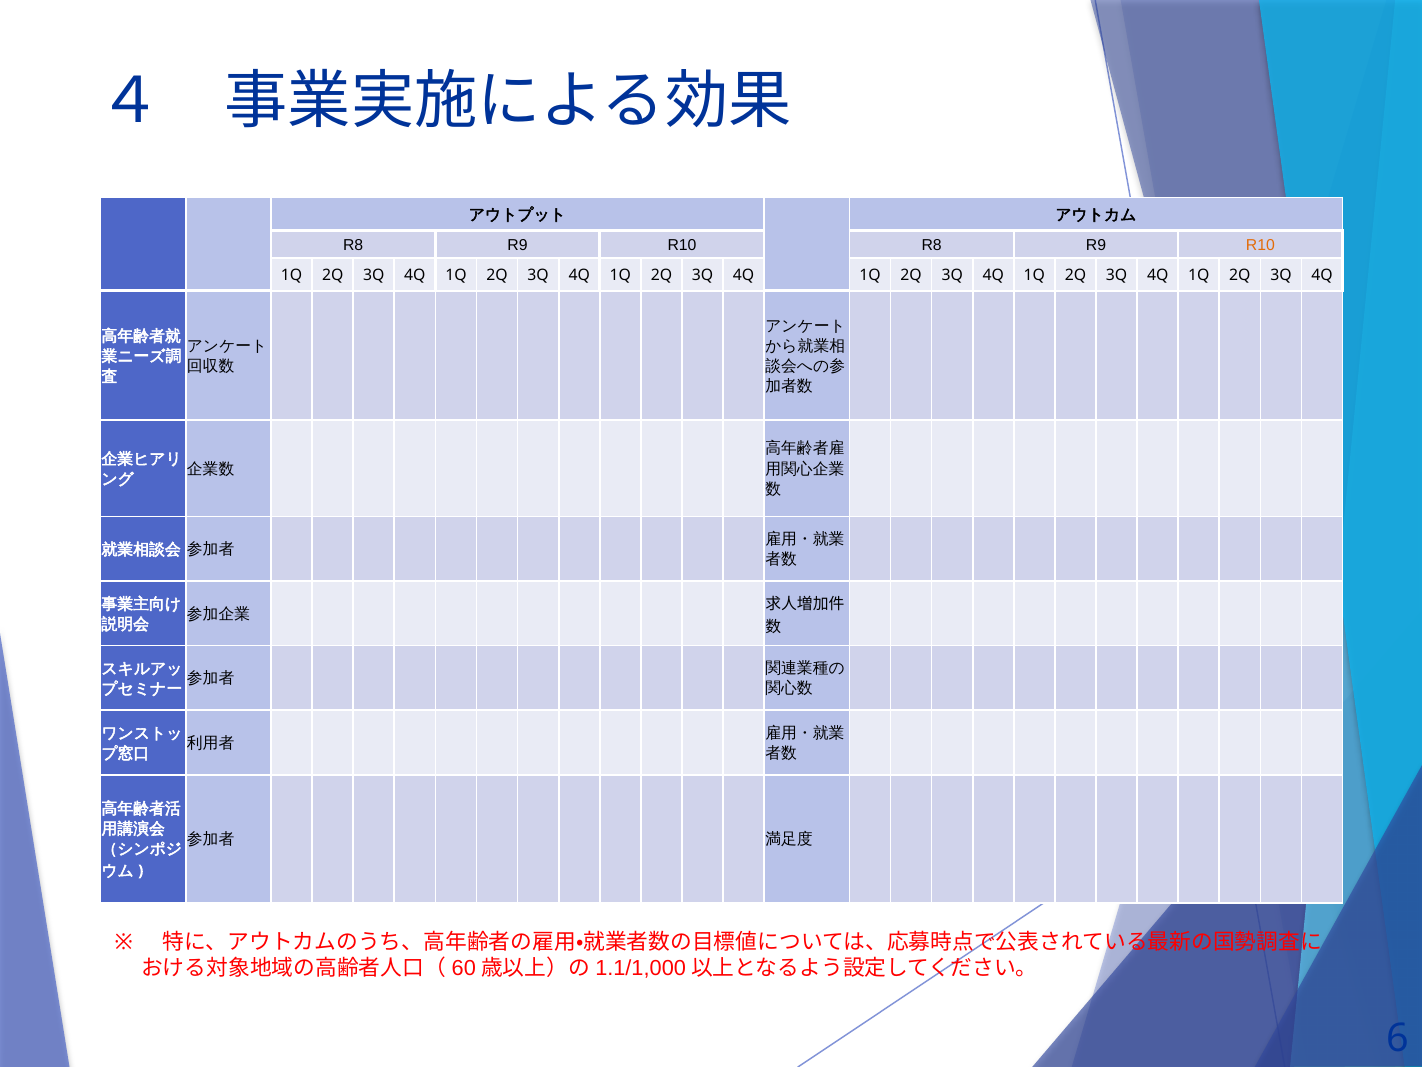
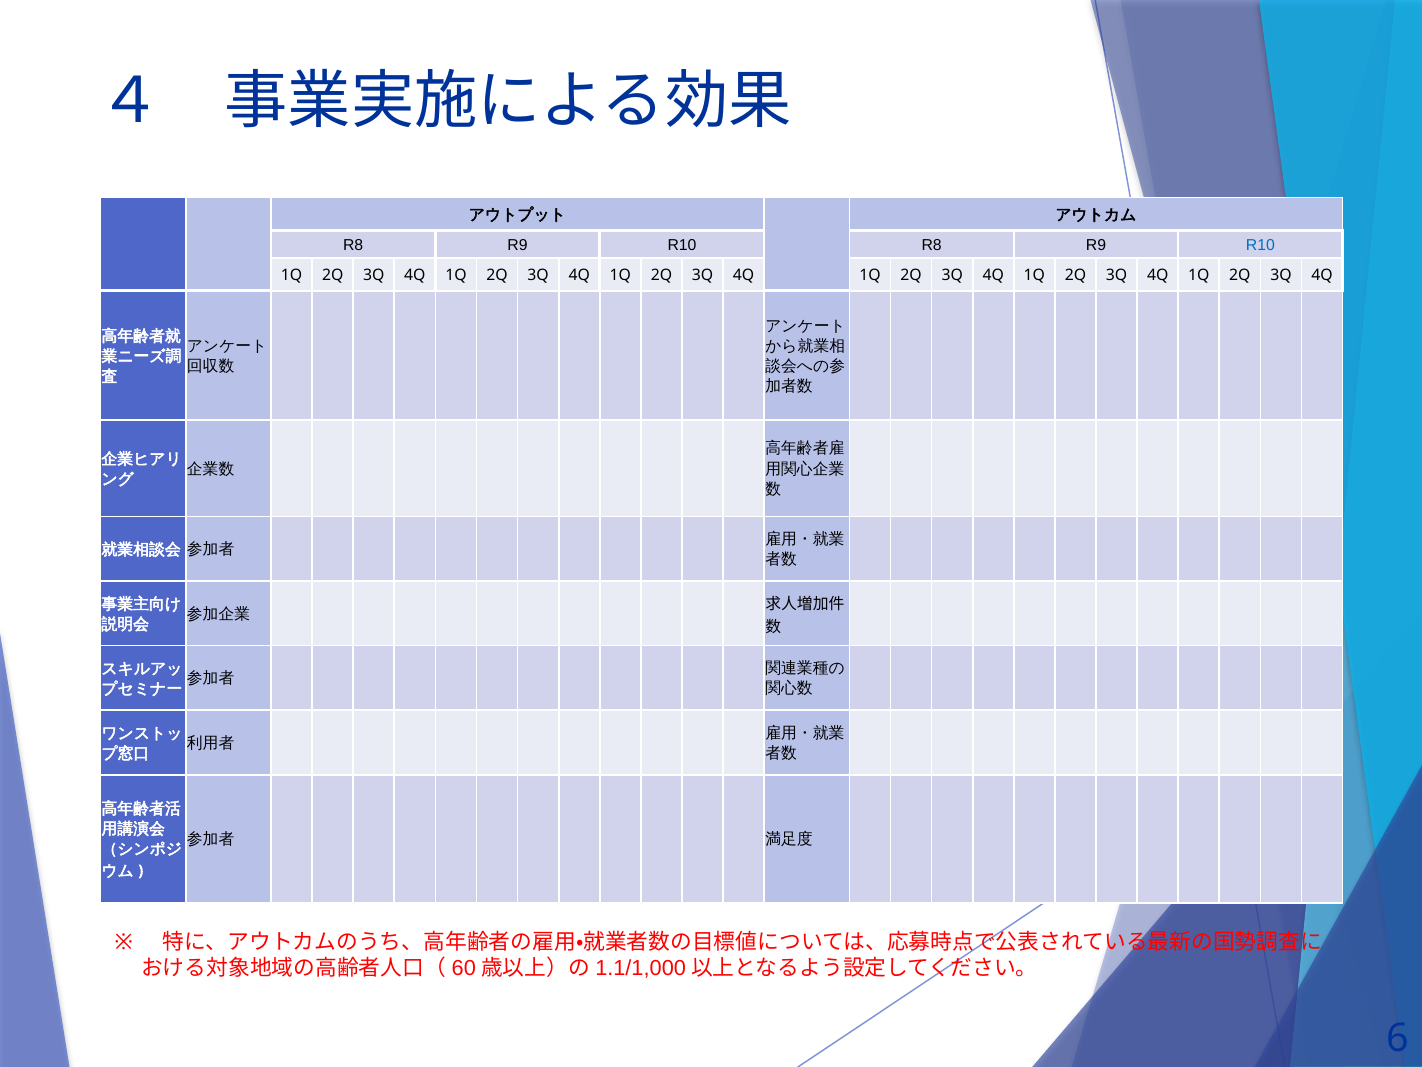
R10 at (1260, 245) colour: orange -> blue
